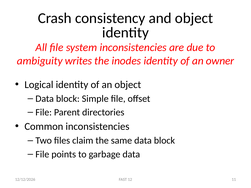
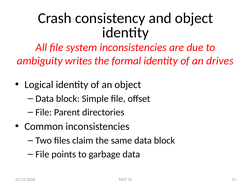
inodes: inodes -> formal
owner: owner -> drives
